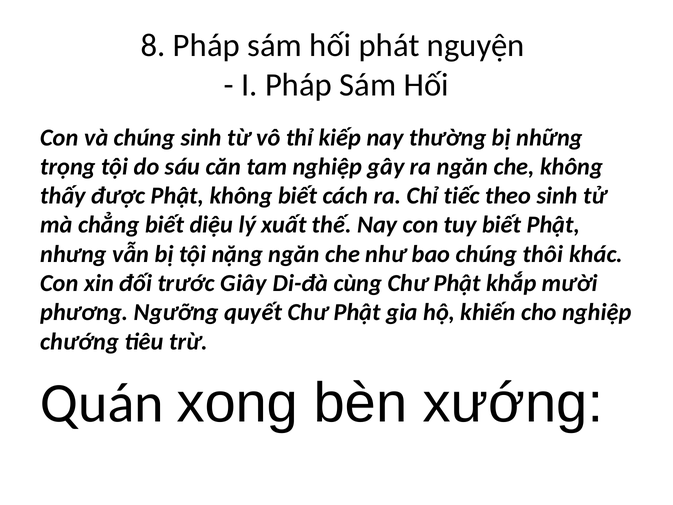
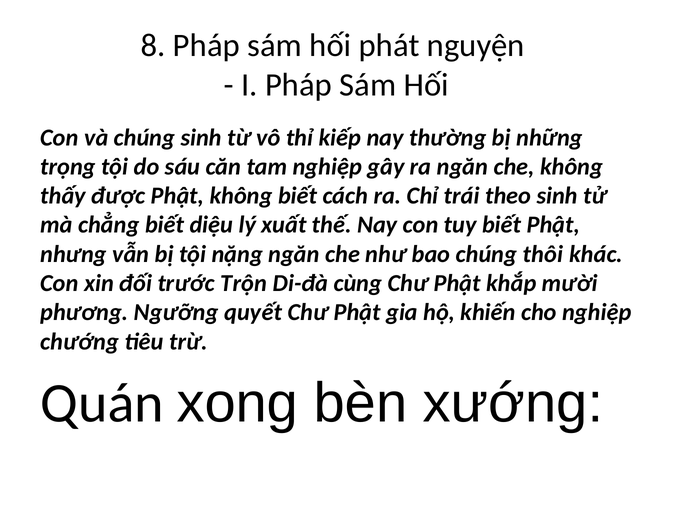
tiếc: tiếc -> trái
Giây: Giây -> Trộn
